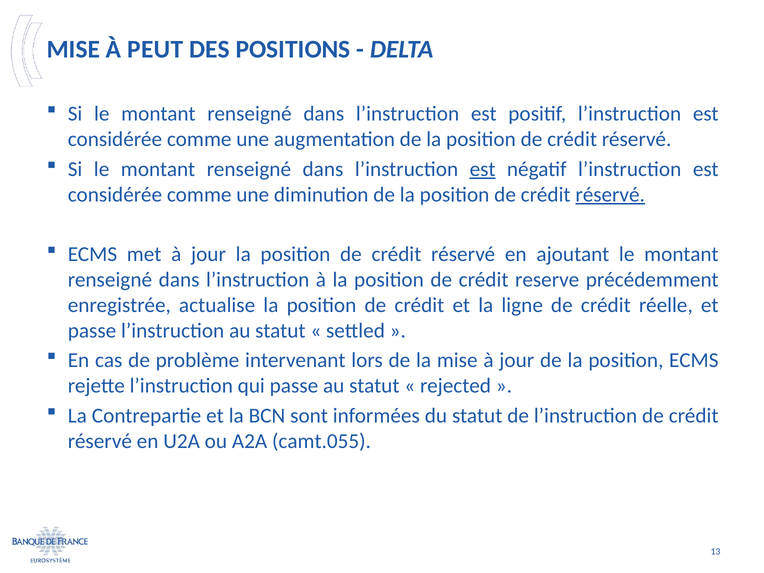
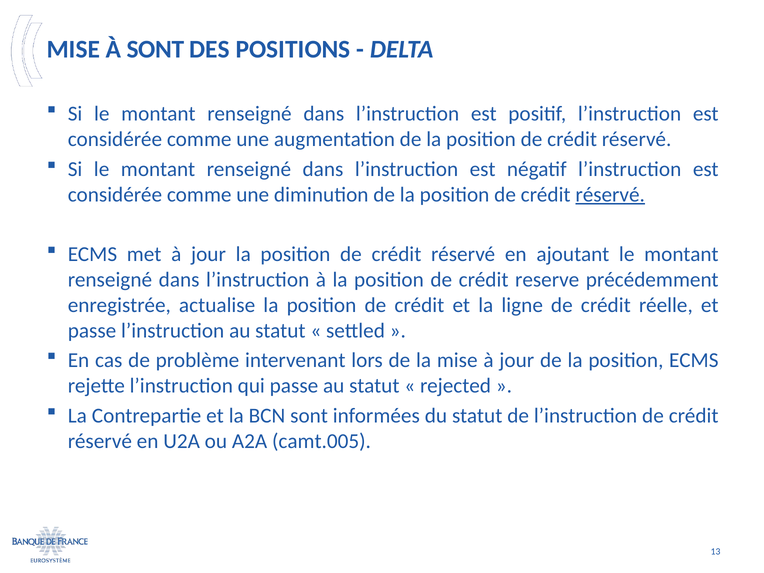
À PEUT: PEUT -> SONT
est at (483, 169) underline: present -> none
camt.055: camt.055 -> camt.005
